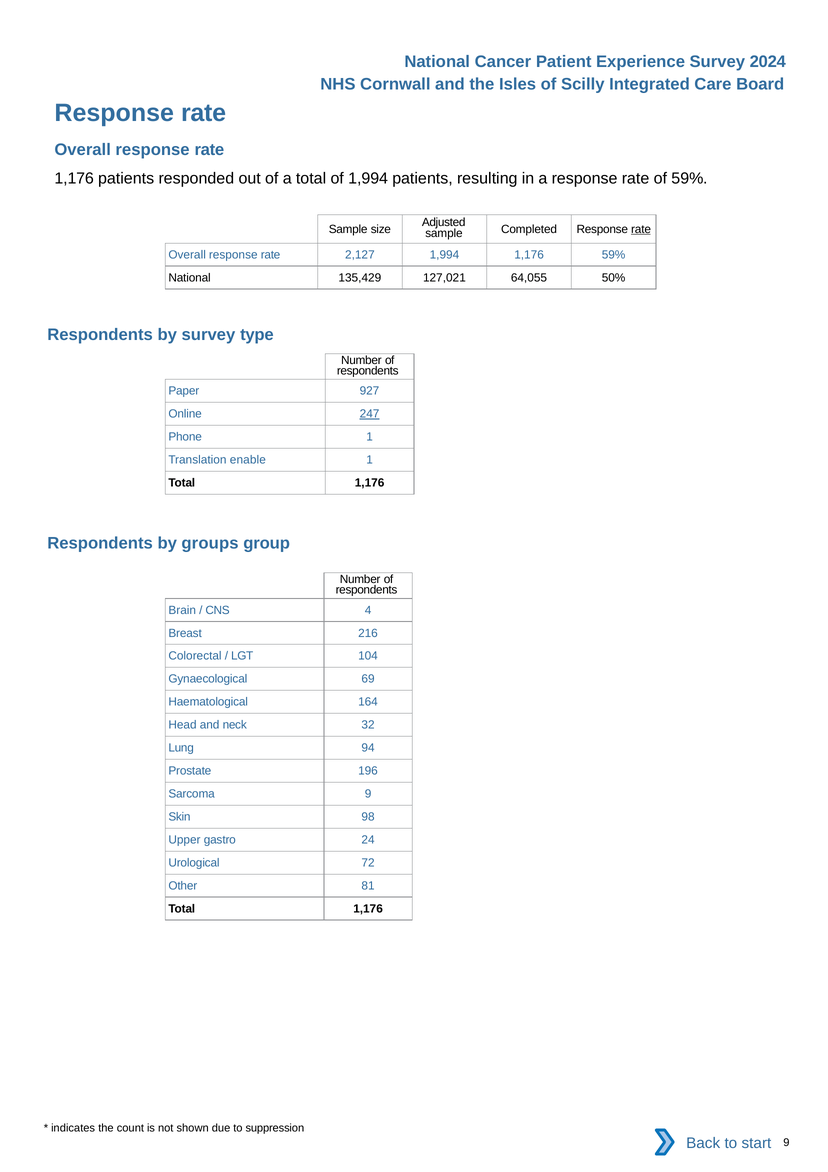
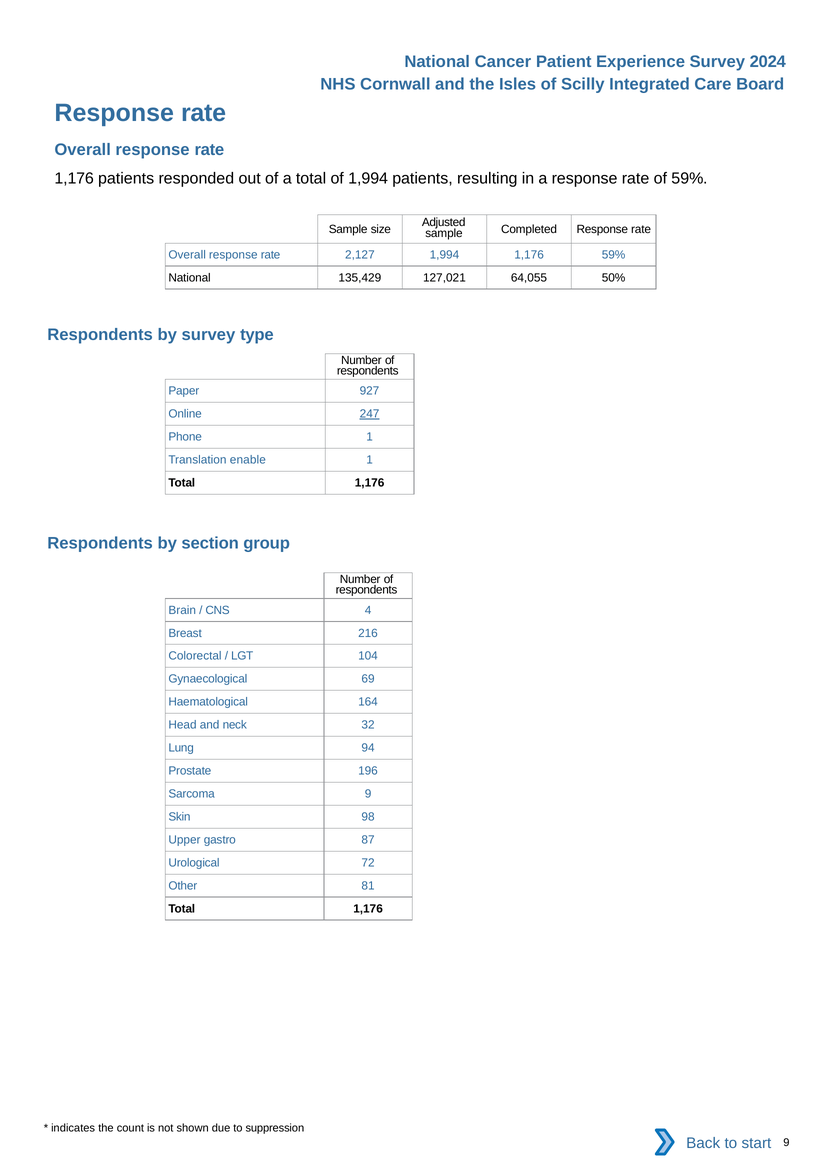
rate at (641, 229) underline: present -> none
groups: groups -> section
24: 24 -> 87
